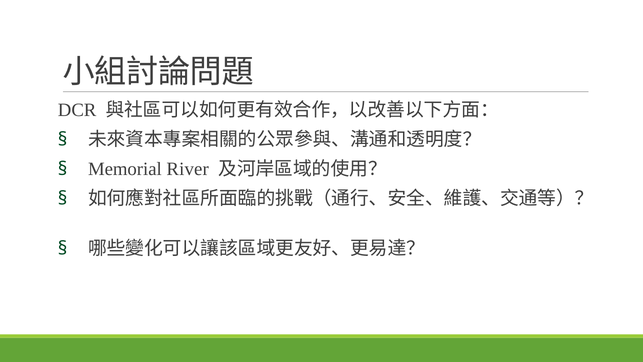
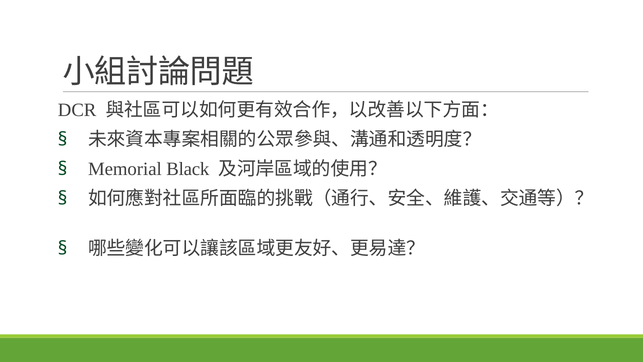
River: River -> Black
